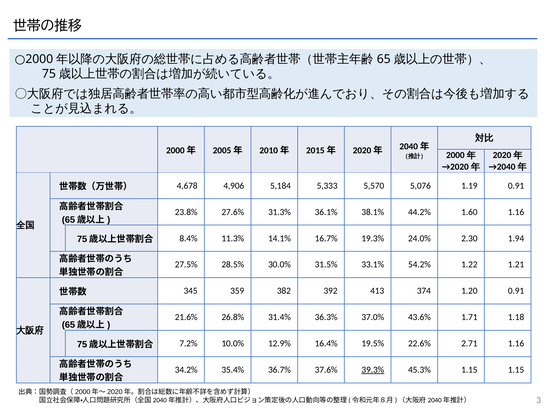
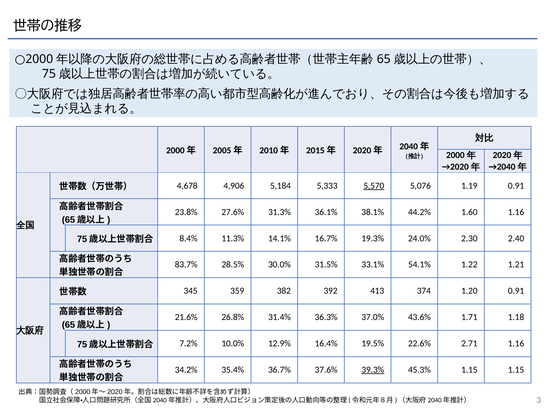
5,570 underline: none -> present
1.94: 1.94 -> 2.40
27.5%: 27.5% -> 83.7%
54.2%: 54.2% -> 54.1%
